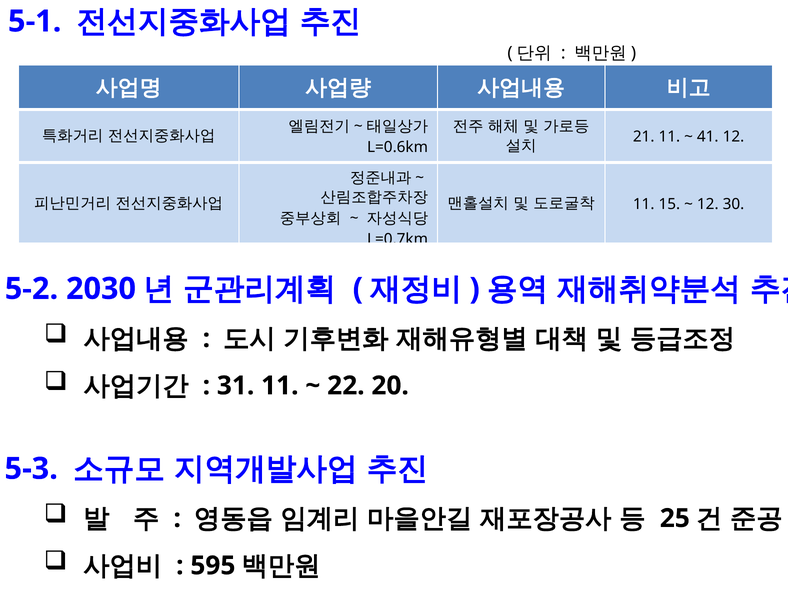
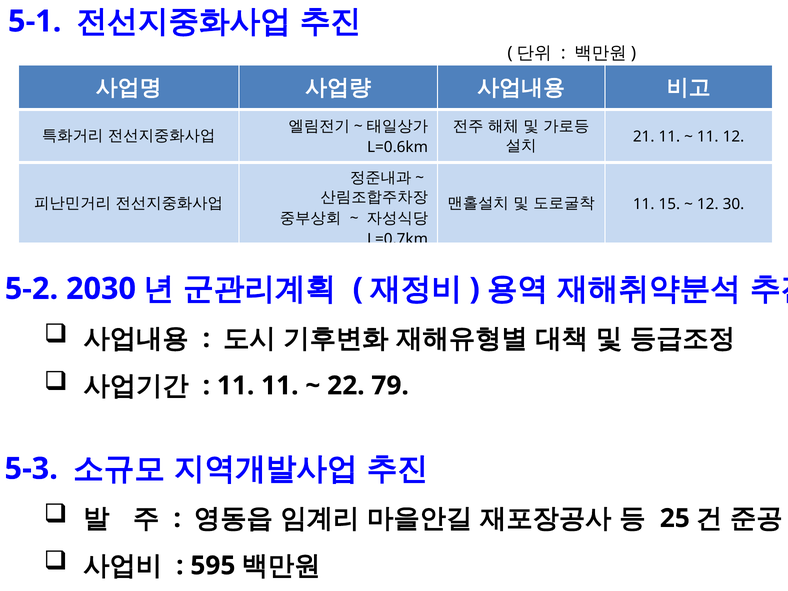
41 at (708, 137): 41 -> 11
31 at (236, 386): 31 -> 11
20: 20 -> 79
